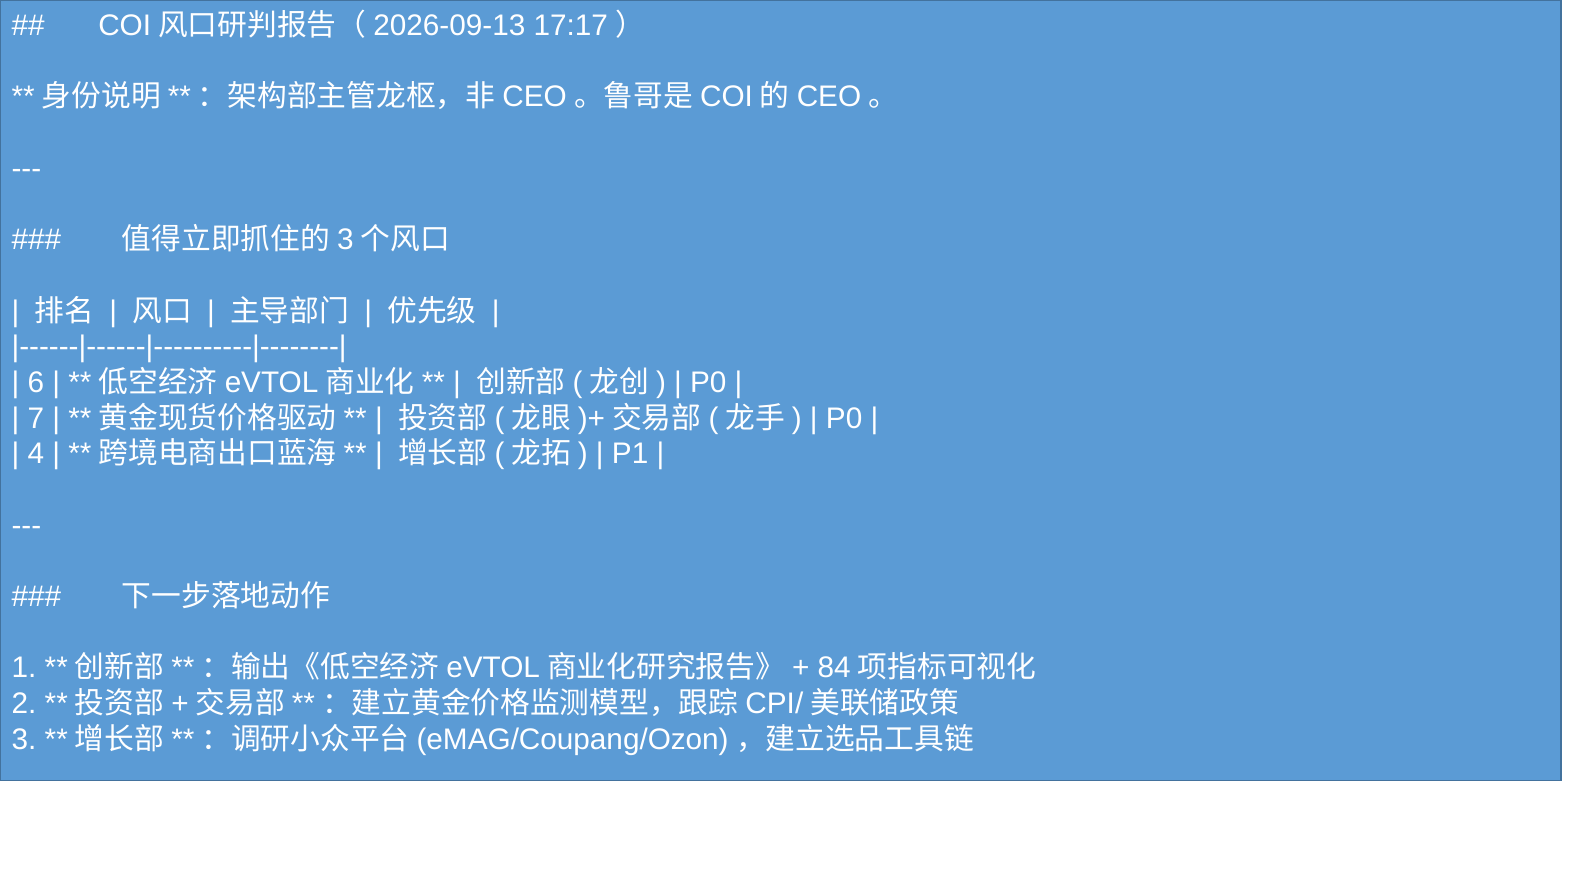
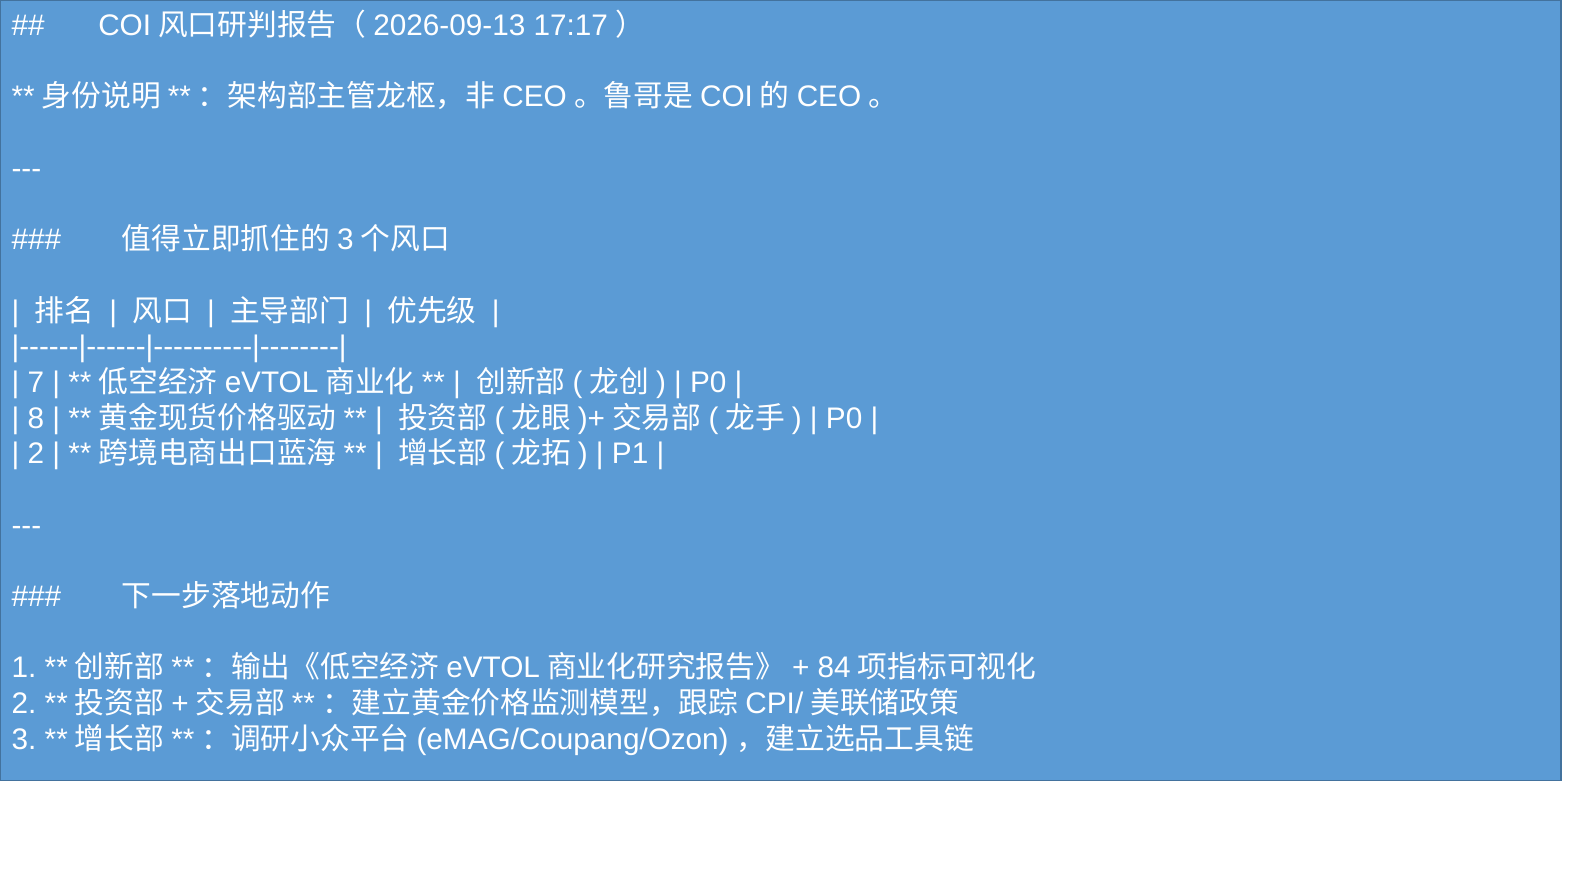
6: 6 -> 7
7: 7 -> 8
4 at (36, 454): 4 -> 2
